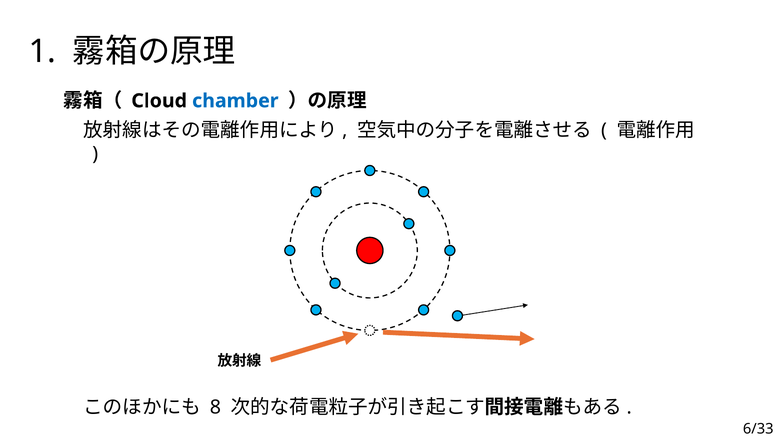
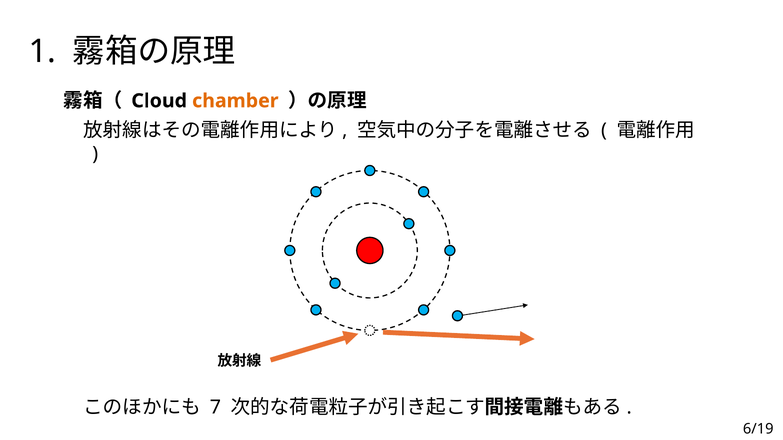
chamber colour: blue -> orange
8: 8 -> 7
6/33: 6/33 -> 6/19
